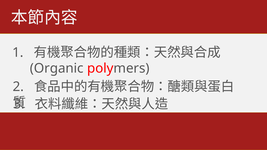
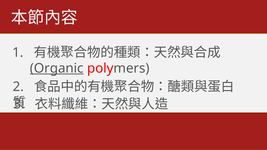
Organic underline: none -> present
